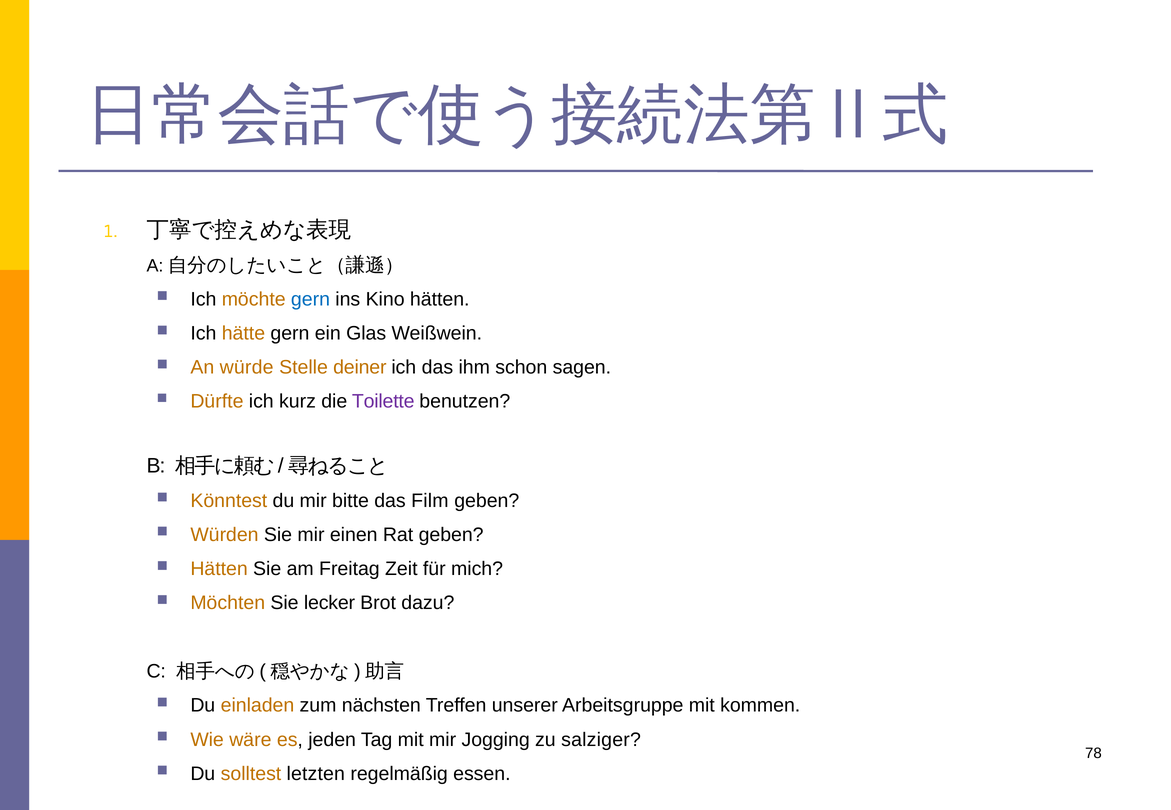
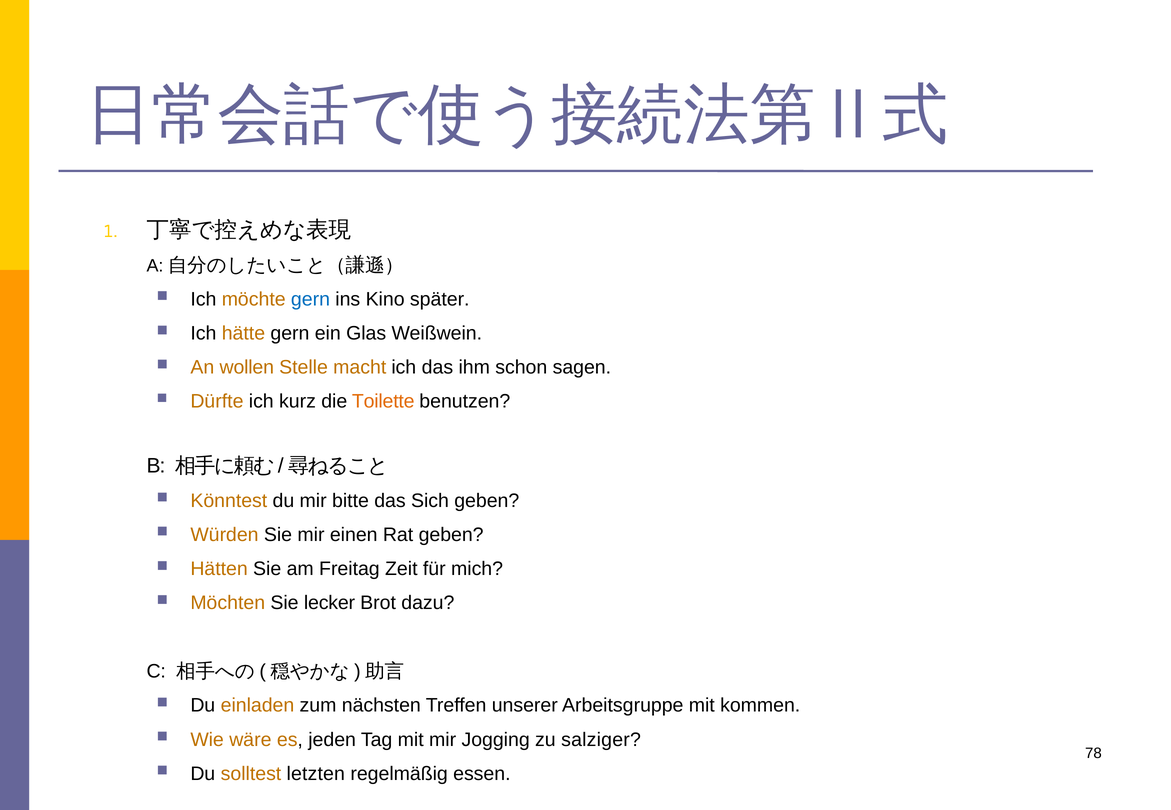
Kino hätten: hätten -> später
würde: würde -> wollen
deiner: deiner -> macht
Toilette colour: purple -> orange
Film: Film -> Sich
